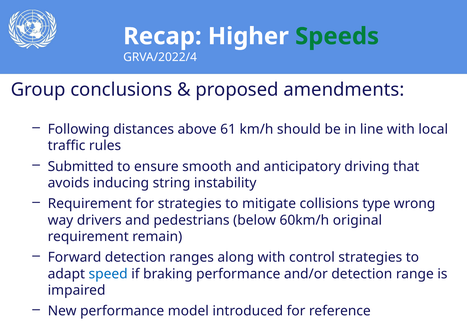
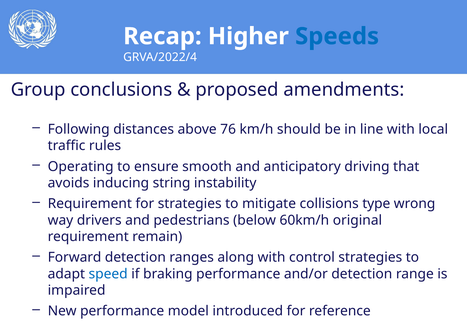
Speeds colour: green -> blue
61: 61 -> 76
Submitted: Submitted -> Operating
